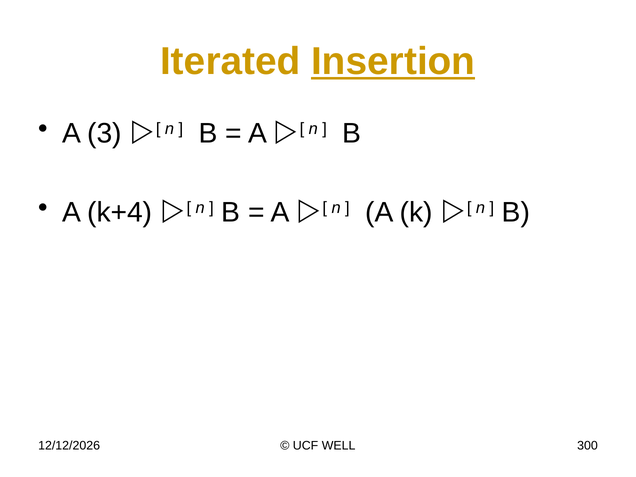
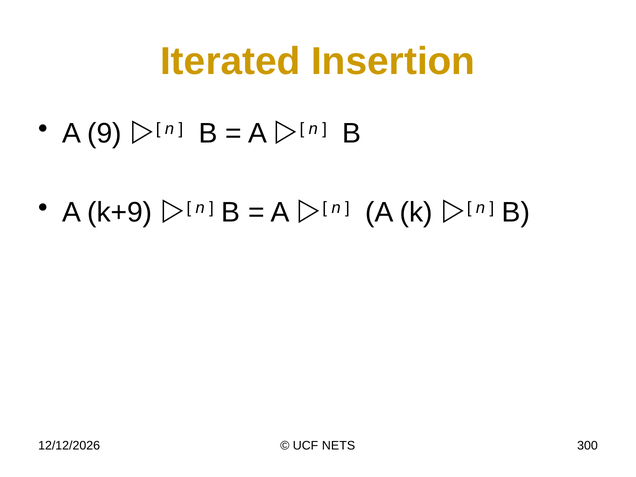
Insertion underline: present -> none
3: 3 -> 9
k+4: k+4 -> k+9
WELL: WELL -> NETS
